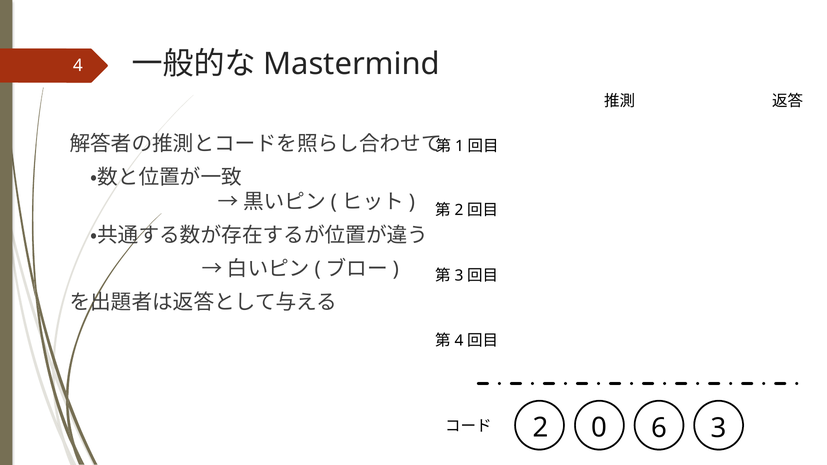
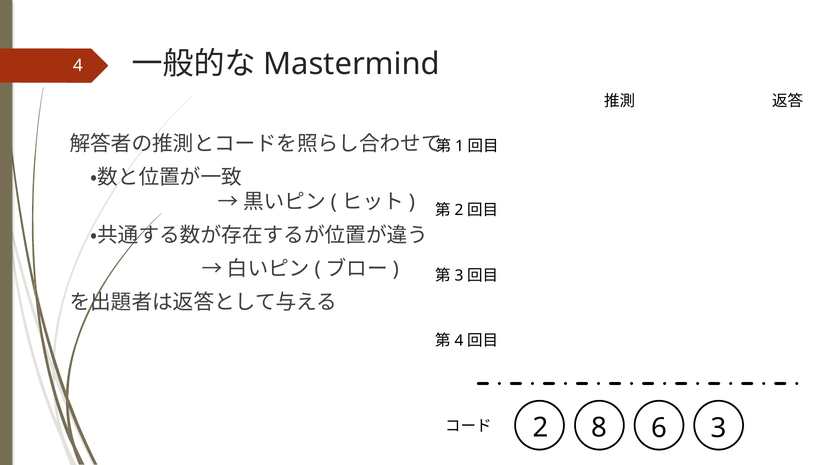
0: 0 -> 8
